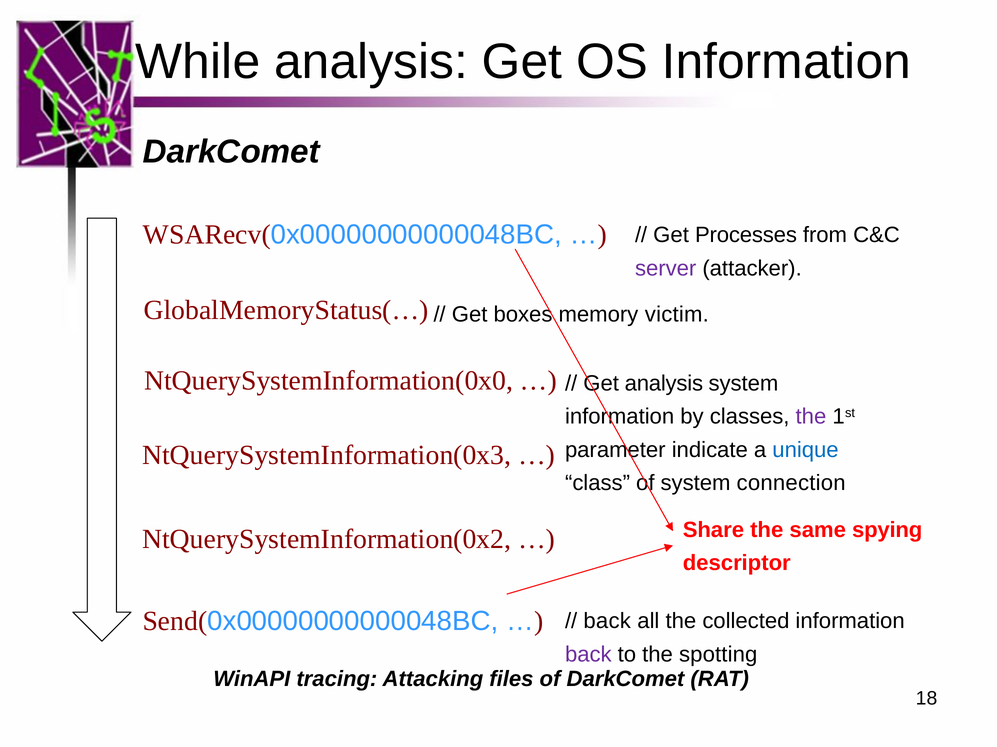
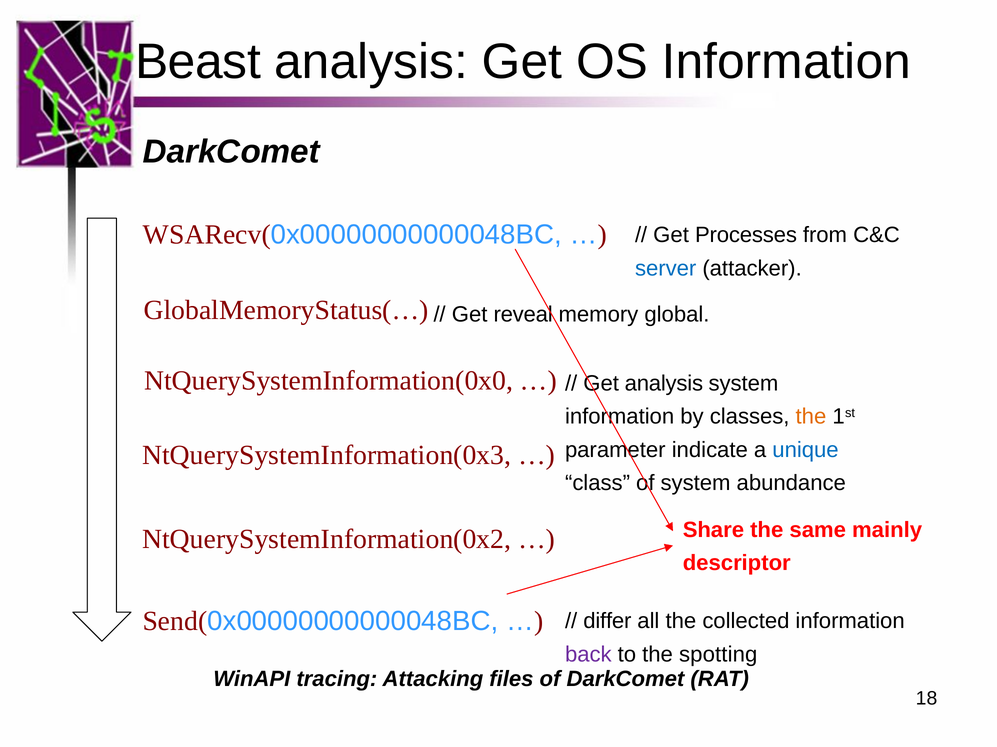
While: While -> Beast
server colour: purple -> blue
boxes: boxes -> reveal
victim: victim -> global
the at (811, 417) colour: purple -> orange
connection: connection -> abundance
spying: spying -> mainly
back at (607, 622): back -> differ
